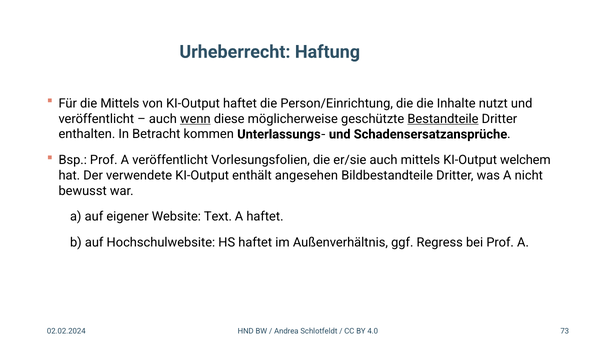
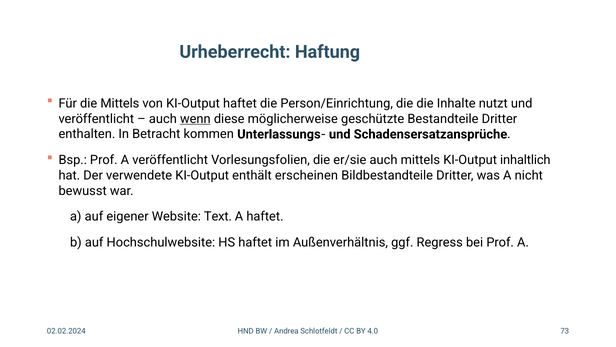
Bestandteile underline: present -> none
welchem: welchem -> inhaltlich
angesehen: angesehen -> erscheinen
